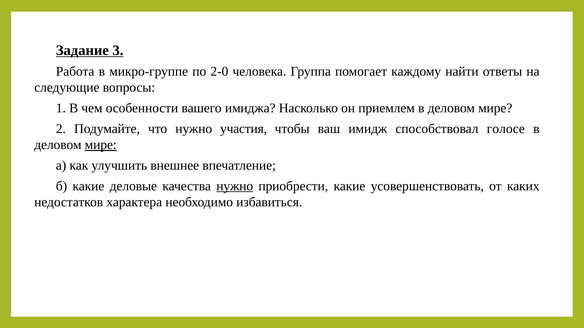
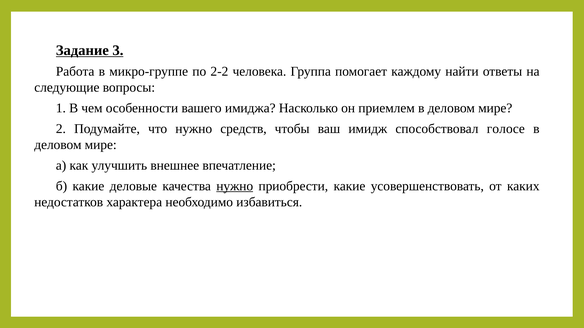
2-0: 2-0 -> 2-2
участия: участия -> средств
мире at (101, 145) underline: present -> none
